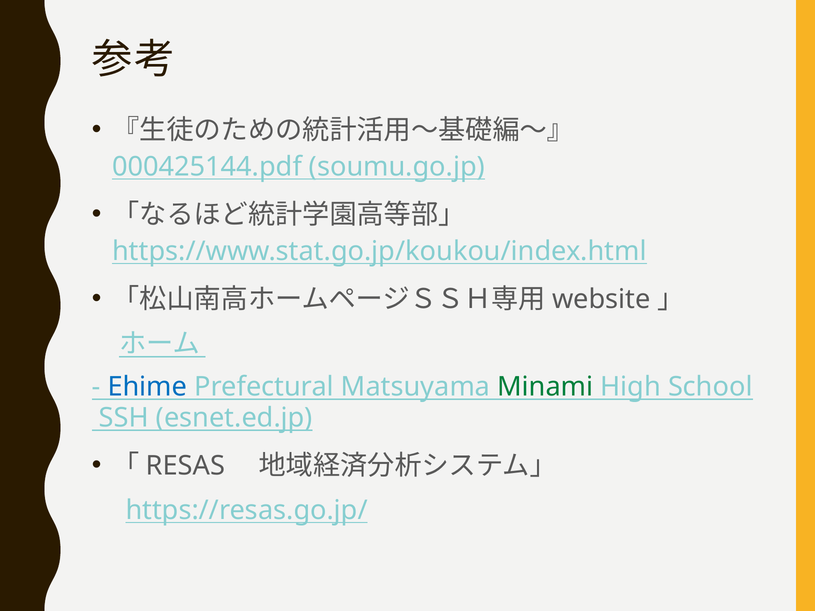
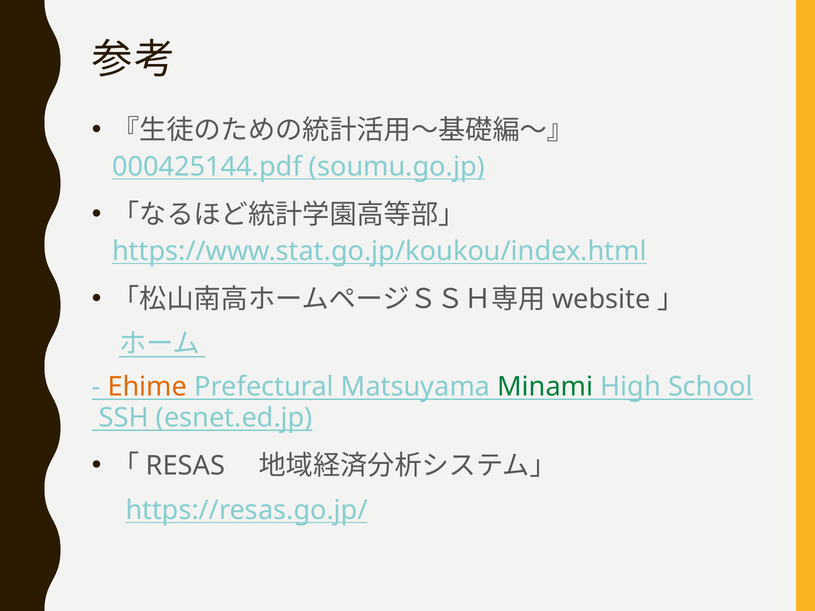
Ehime colour: blue -> orange
